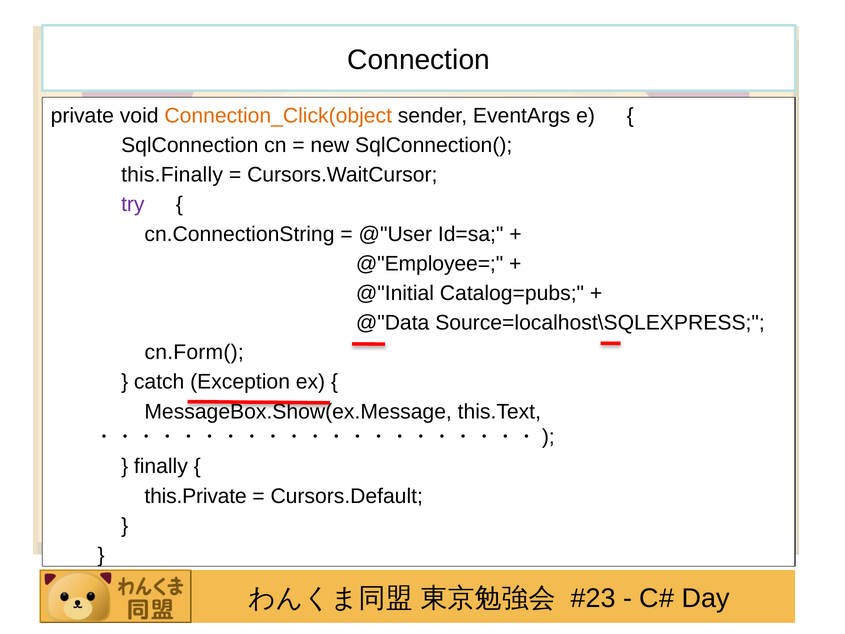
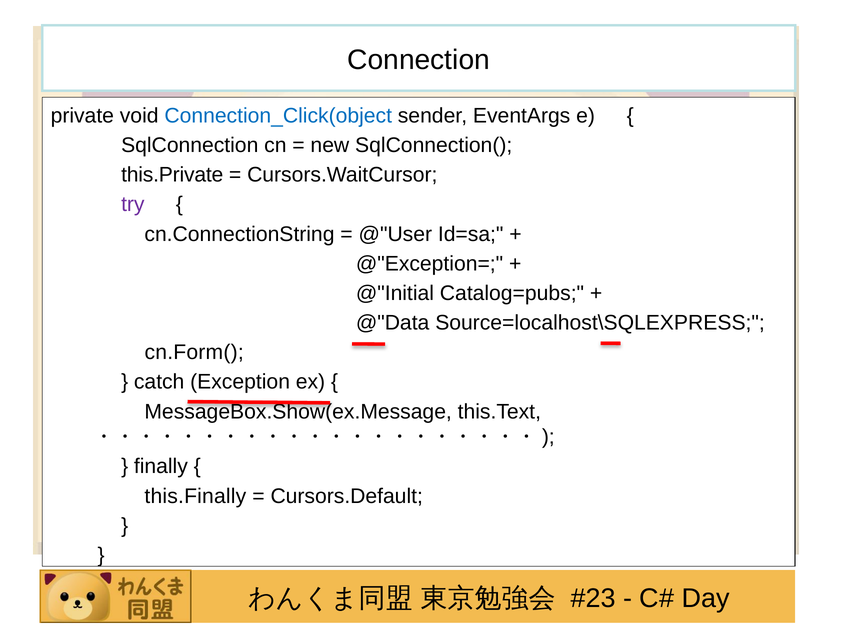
Connection_Click(object colour: orange -> blue
this.Finally: this.Finally -> this.Private
@"Employee=: @"Employee= -> @"Exception=
this.Private: this.Private -> this.Finally
